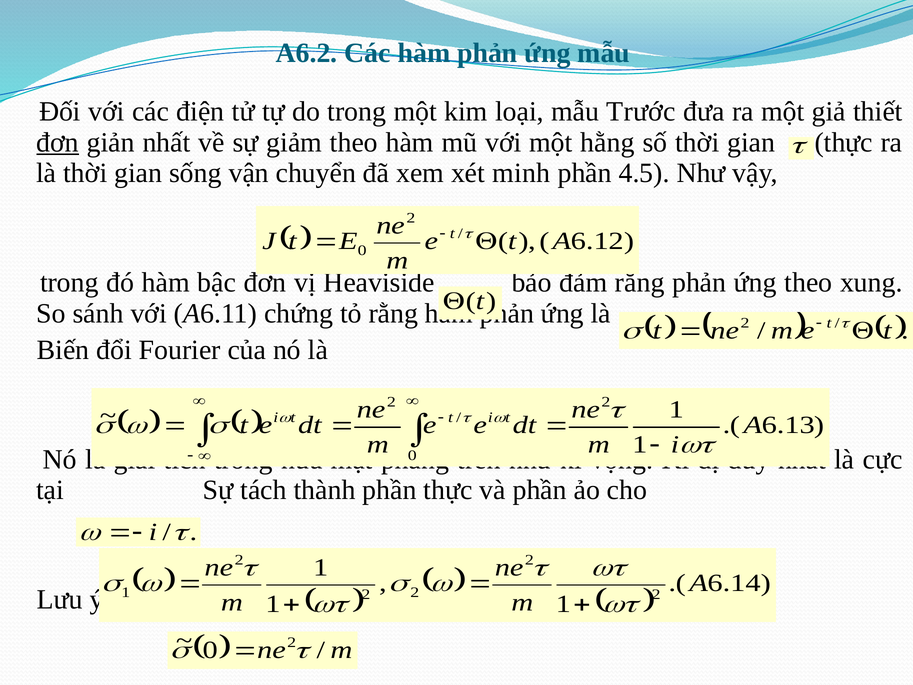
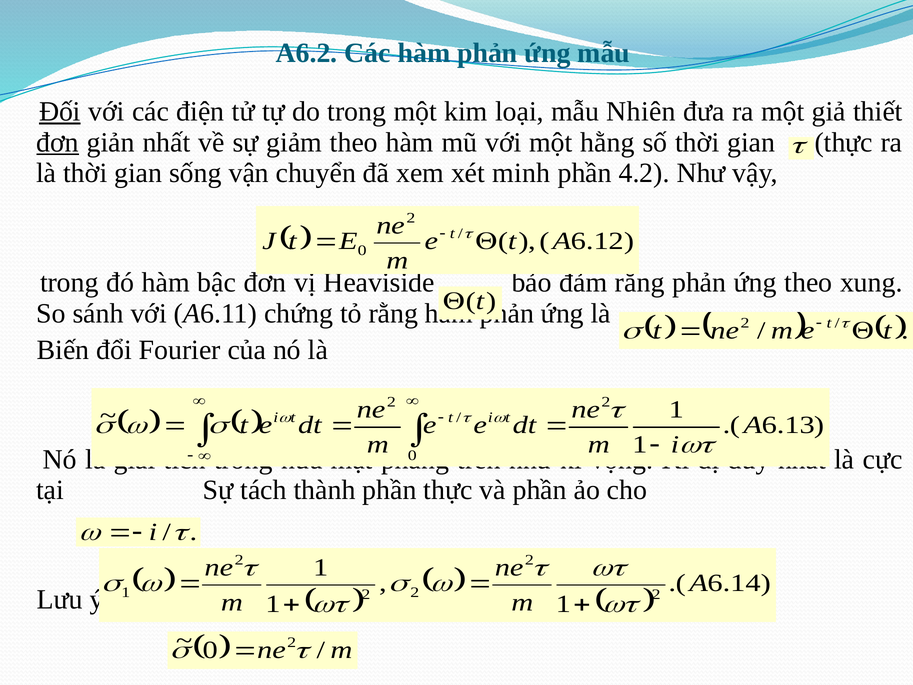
Đối underline: none -> present
Trước: Trước -> Nhiên
4.5: 4.5 -> 4.2
